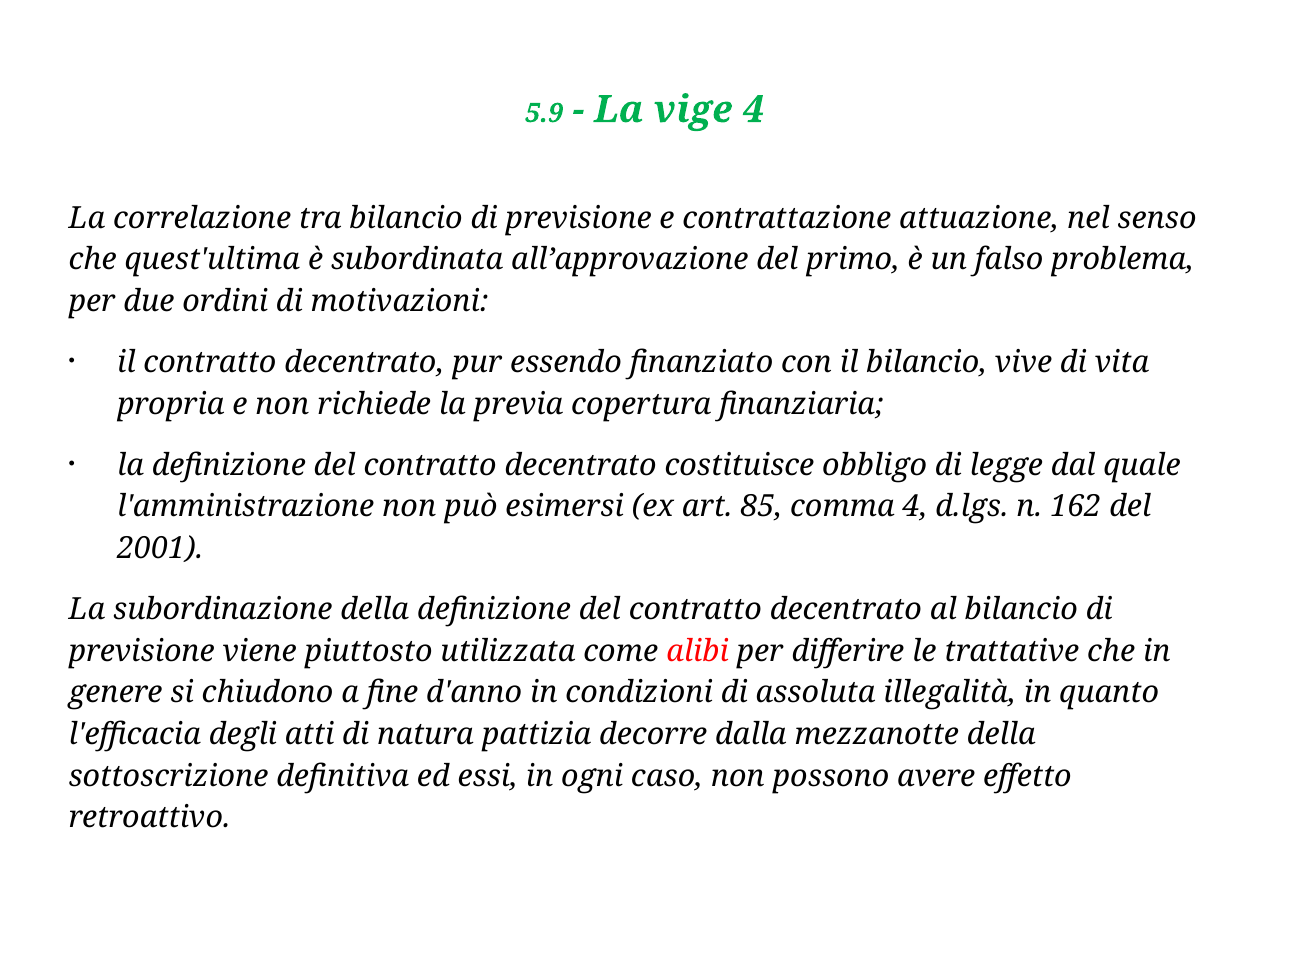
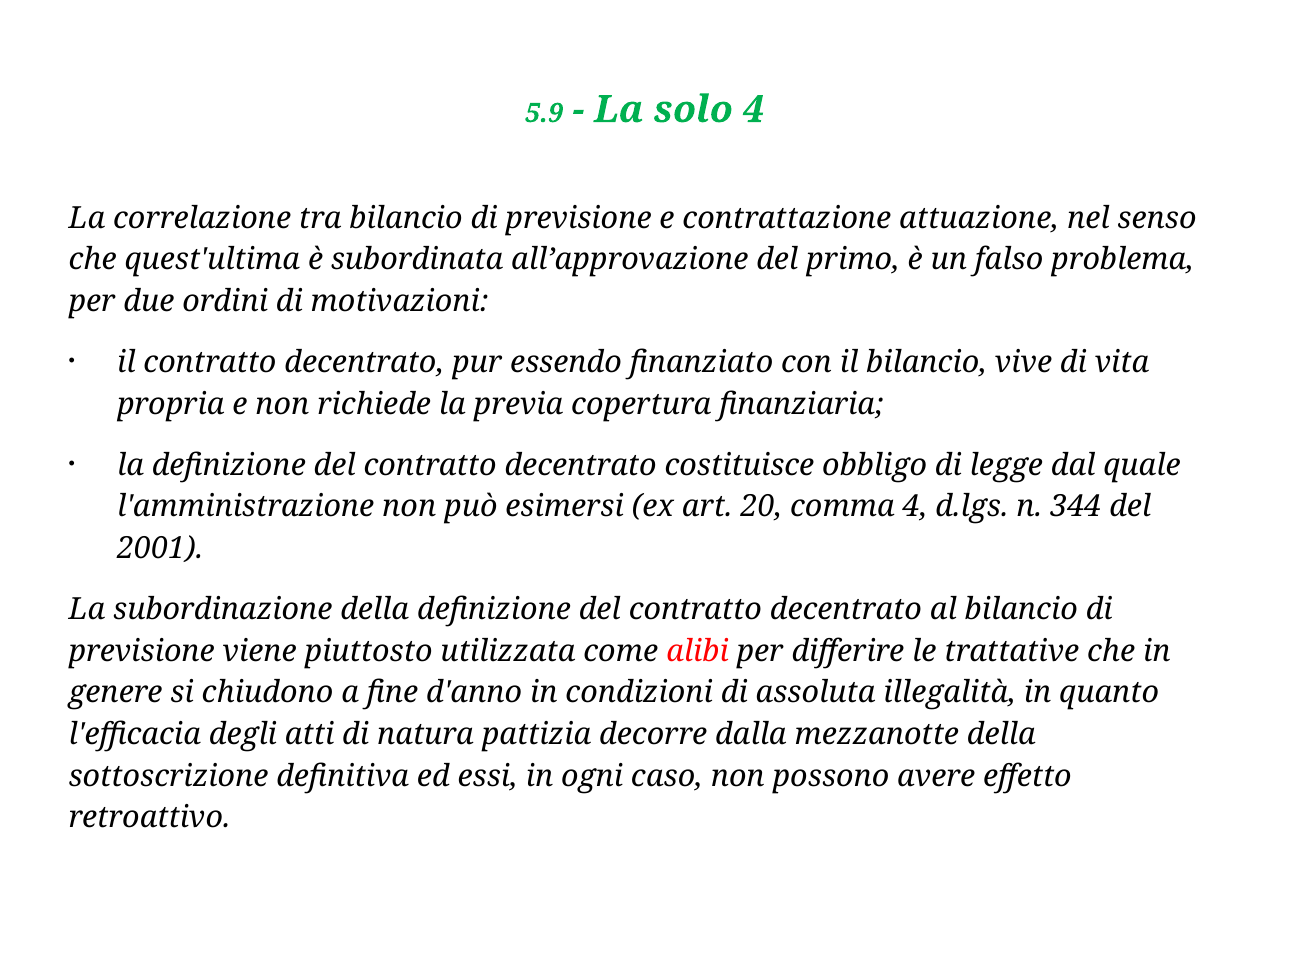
vige: vige -> solo
85: 85 -> 20
162: 162 -> 344
